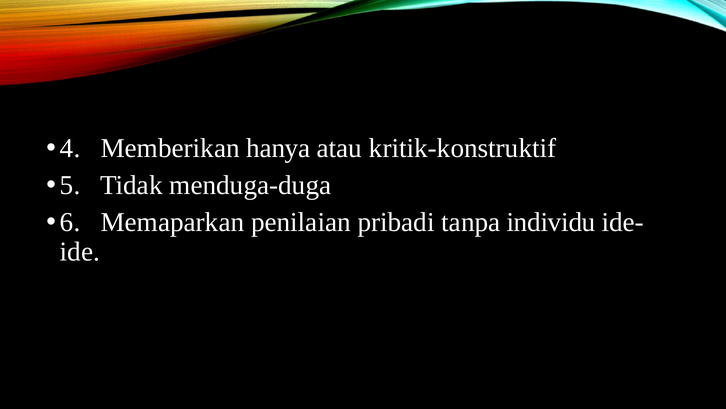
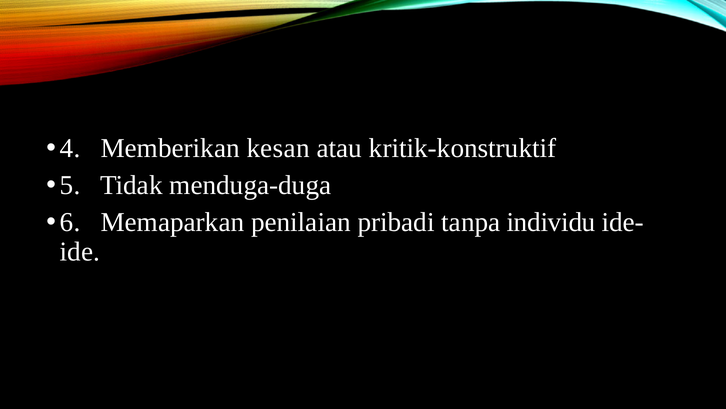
hanya: hanya -> kesan
